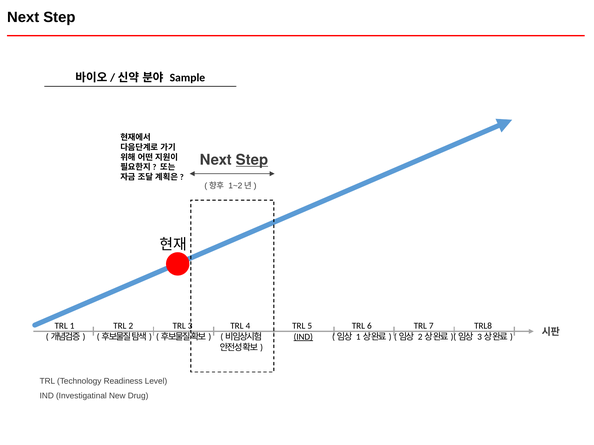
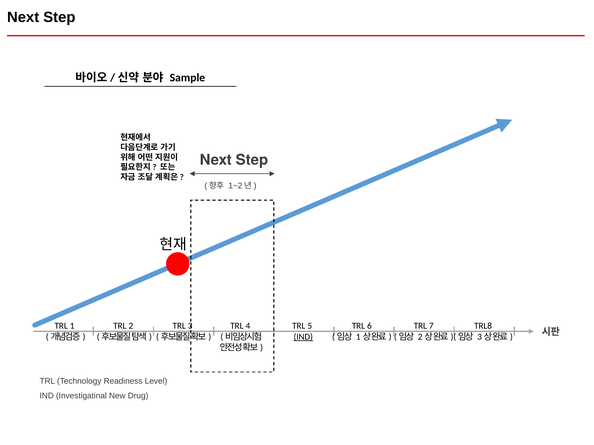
Step at (252, 160) underline: present -> none
